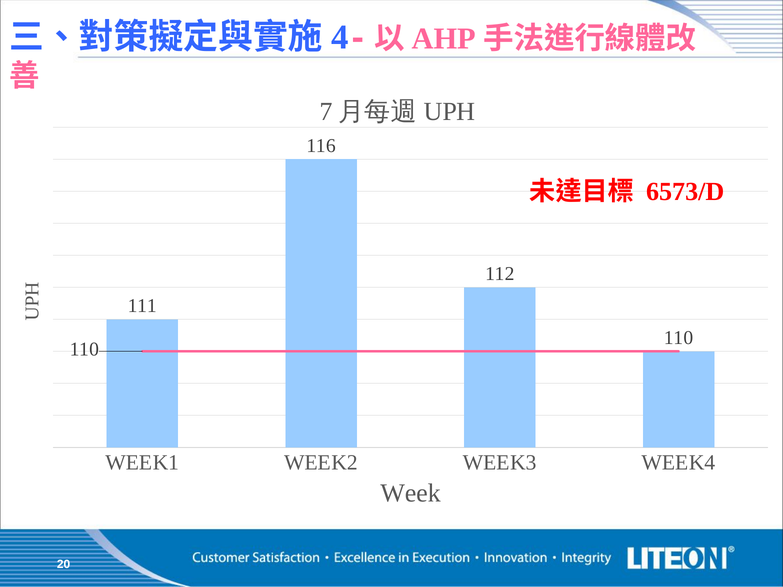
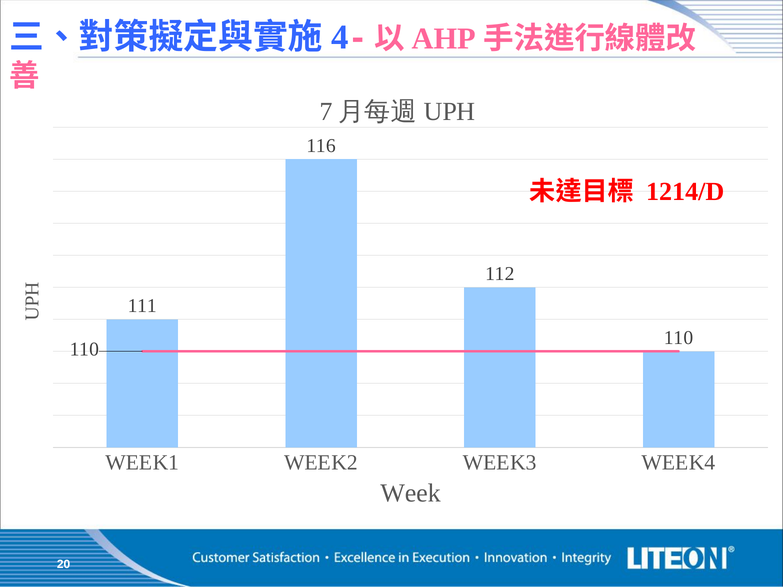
6573/D: 6573/D -> 1214/D
